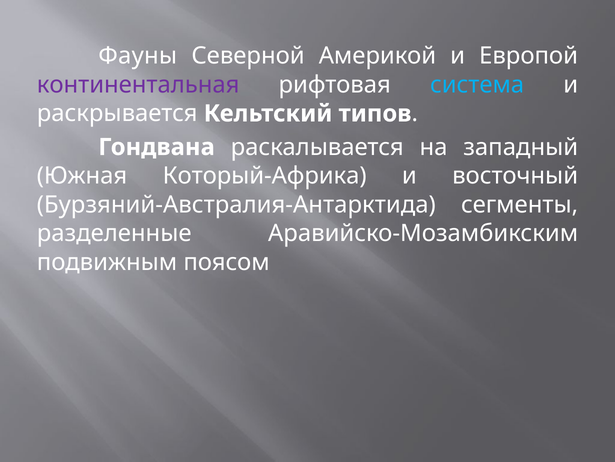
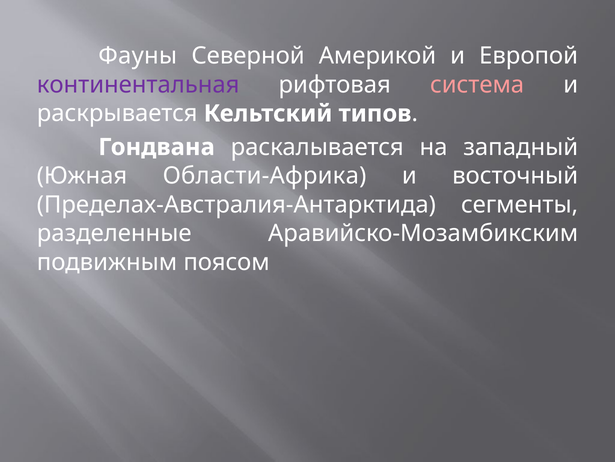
система colour: light blue -> pink
Который-Африка: Который-Африка -> Области-Африка
Бурзяний-Австралия-Антарктида: Бурзяний-Австралия-Антарктида -> Пределах-Австралия-Антарктида
